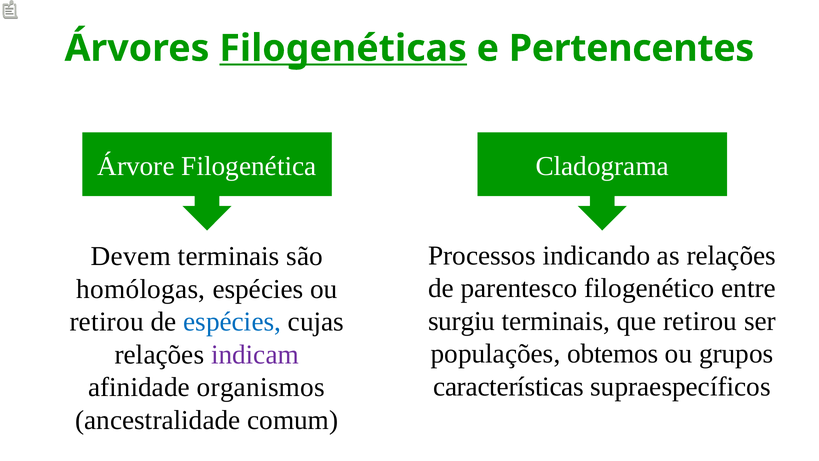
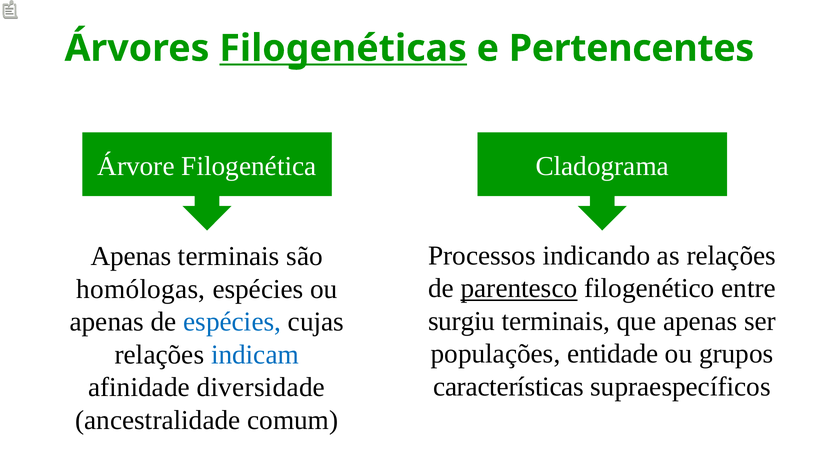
Devem at (131, 256): Devem -> Apenas
parentesco underline: none -> present
que retirou: retirou -> apenas
retirou at (107, 322): retirou -> apenas
obtemos: obtemos -> entidade
indicam colour: purple -> blue
organismos: organismos -> diversidade
